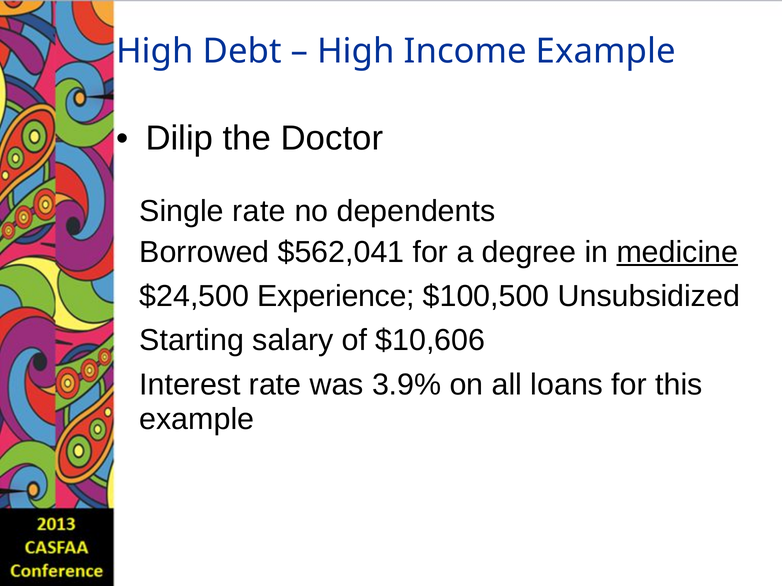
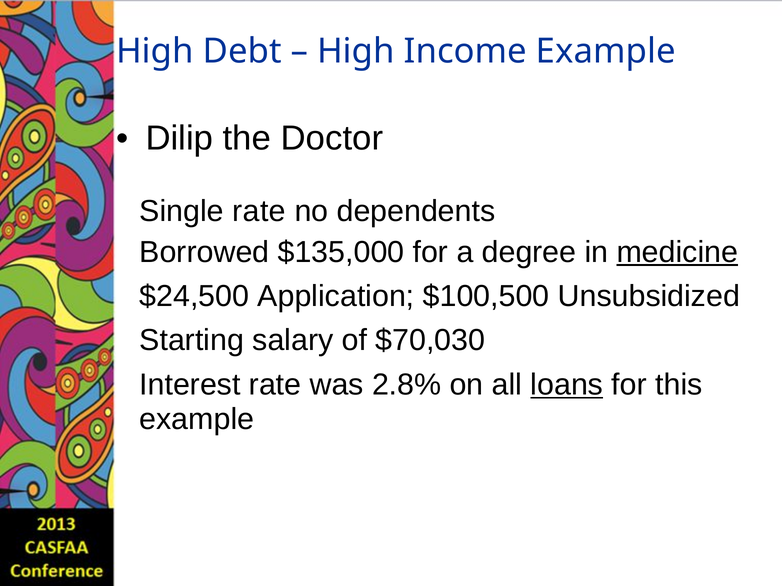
$562,041: $562,041 -> $135,000
Experience: Experience -> Application
$10,606: $10,606 -> $70,030
3.9%: 3.9% -> 2.8%
loans underline: none -> present
